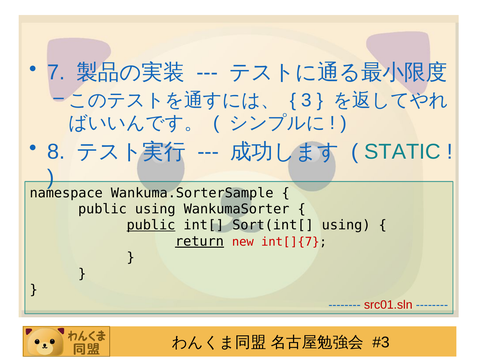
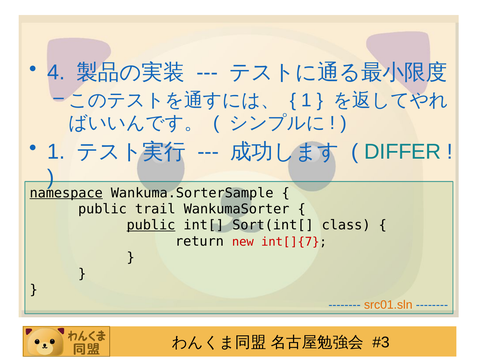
7: 7 -> 4
3 at (307, 101): 3 -> 1
8 at (56, 152): 8 -> 1
STATIC: STATIC -> DIFFER
namespace underline: none -> present
public using: using -> trail
Sort(int[ using: using -> class
return underline: present -> none
src01.sln colour: red -> orange
